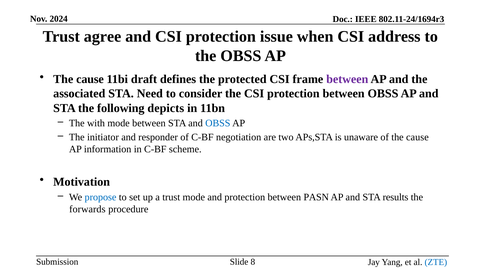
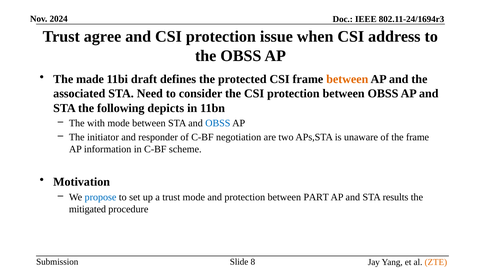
cause at (90, 79): cause -> made
between at (347, 79) colour: purple -> orange
of the cause: cause -> frame
PASN: PASN -> PART
forwards: forwards -> mitigated
ZTE colour: blue -> orange
